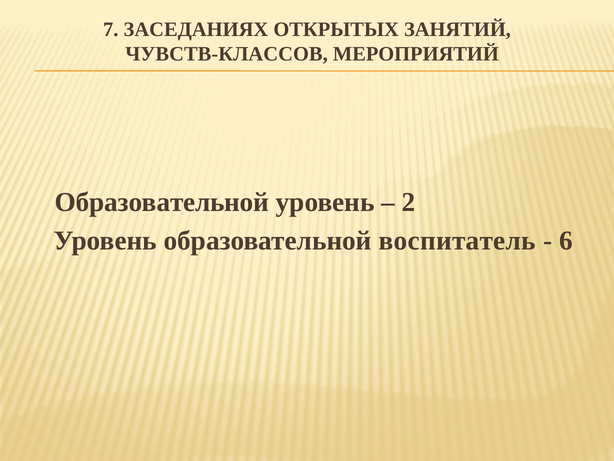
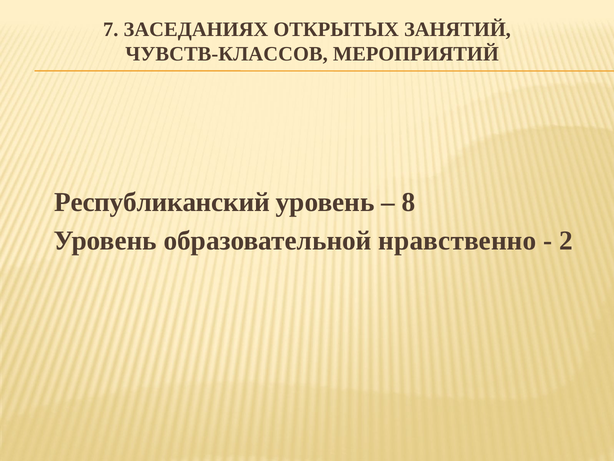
Образовательной at (162, 202): Образовательной -> Республиканский
2: 2 -> 8
воспитатель: воспитатель -> нравственно
6: 6 -> 2
